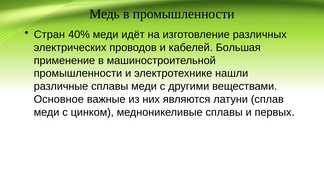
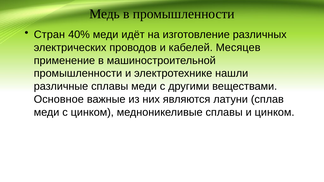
Большая: Большая -> Месяцев
и первых: первых -> цинком
